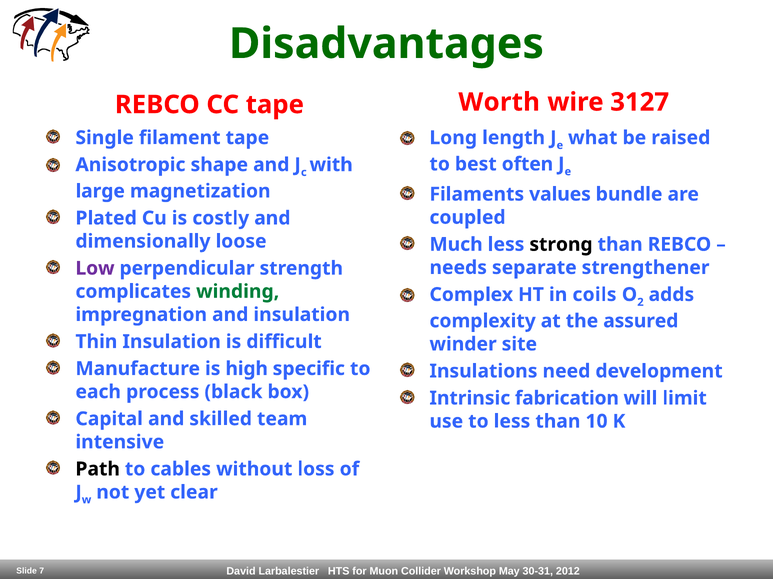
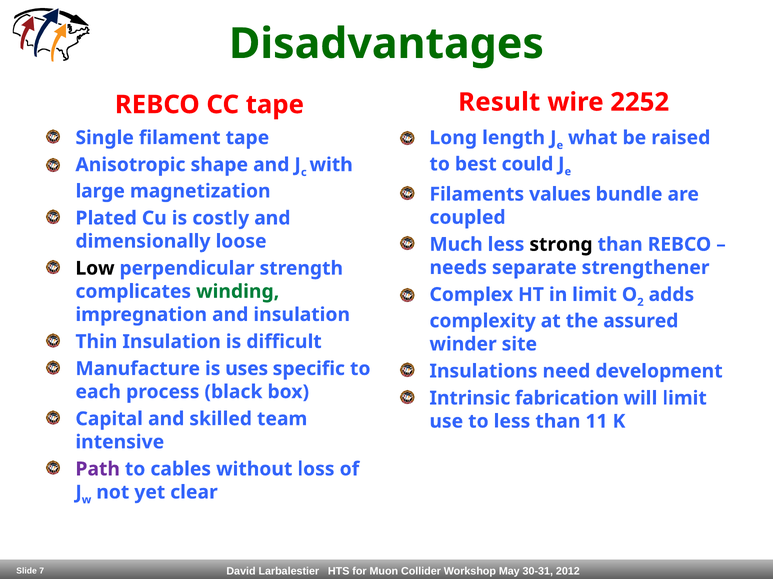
Worth: Worth -> Result
3127: 3127 -> 2252
often: often -> could
Low colour: purple -> black
in coils: coils -> limit
high: high -> uses
10: 10 -> 11
Path colour: black -> purple
